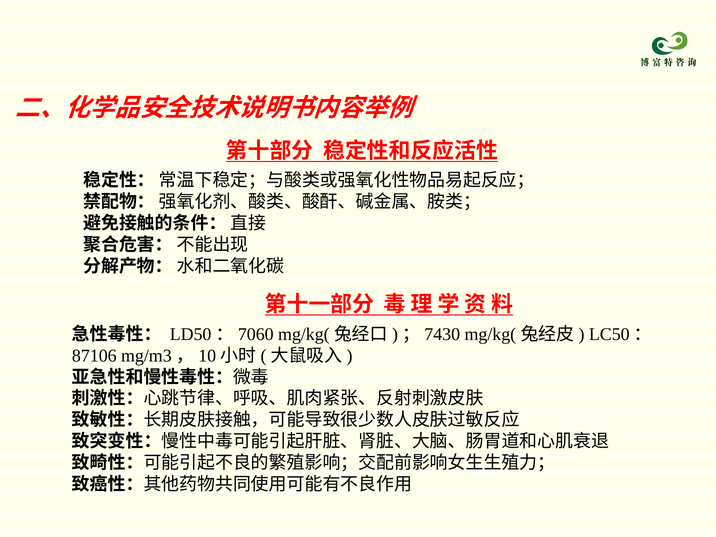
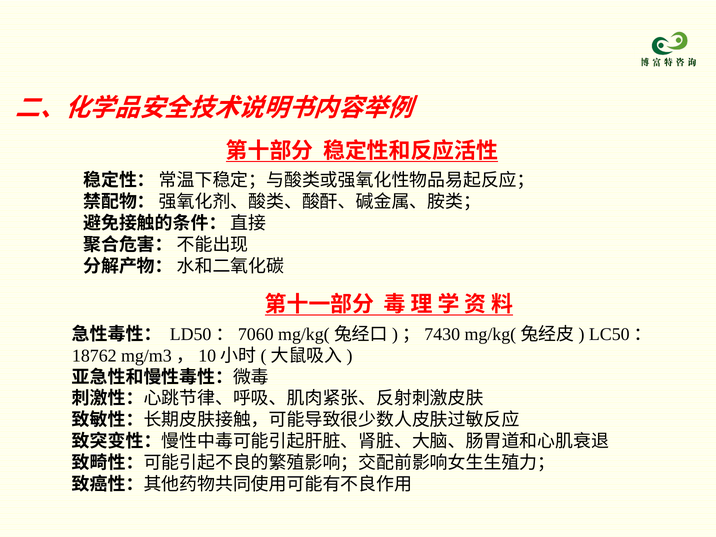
87106: 87106 -> 18762
